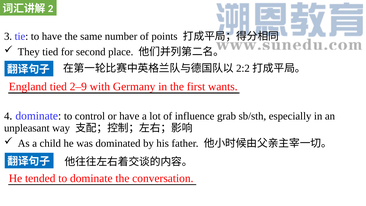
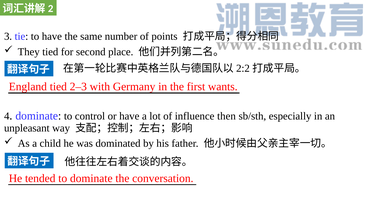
2–9: 2–9 -> 2–3
grab: grab -> then
